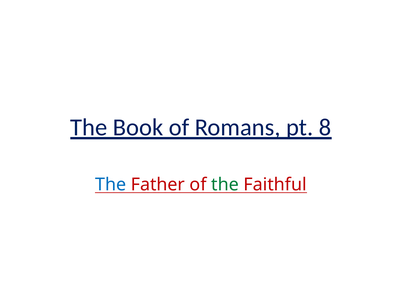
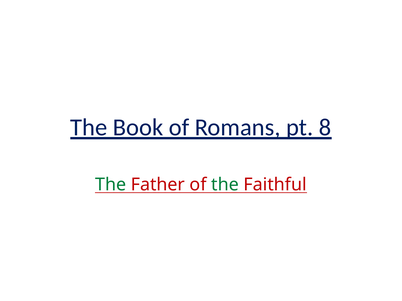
The at (111, 185) colour: blue -> green
